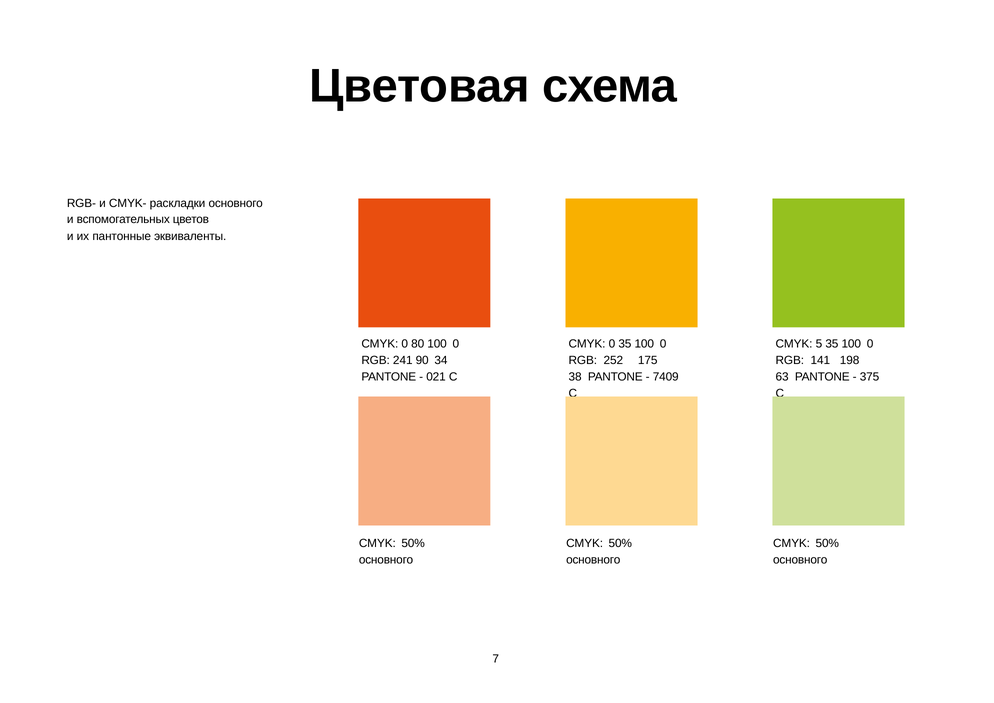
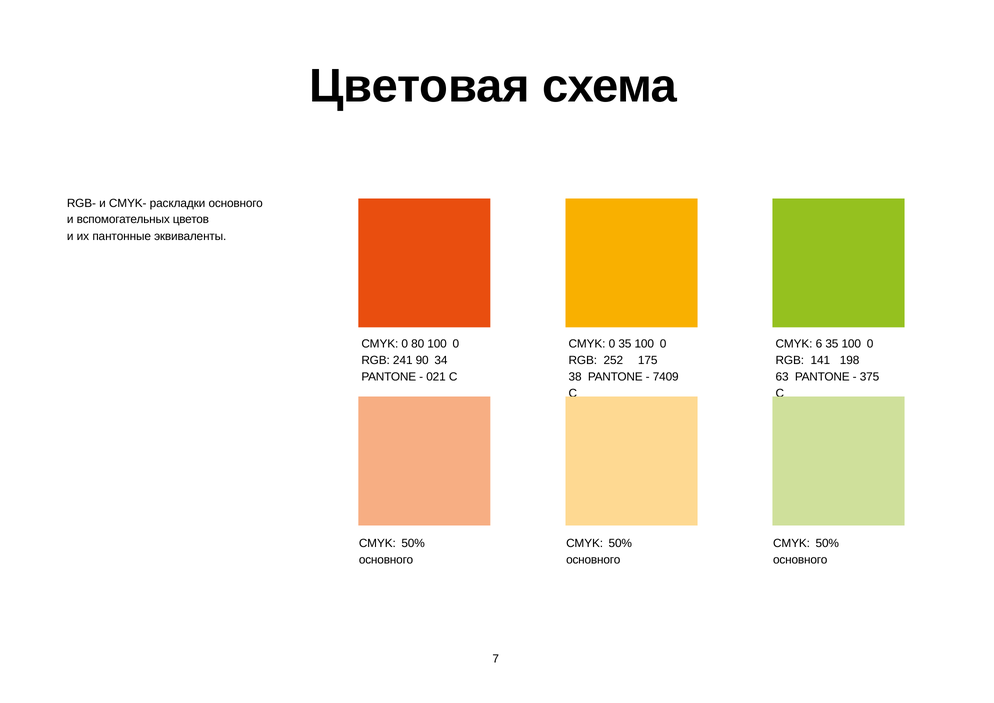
5: 5 -> 6
